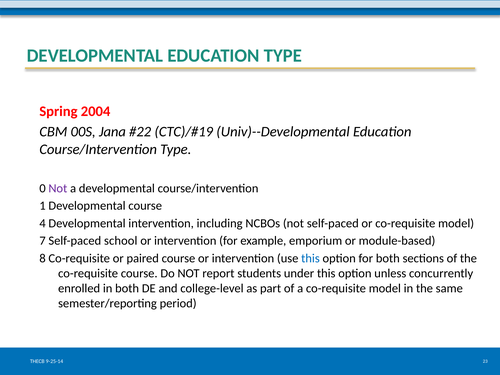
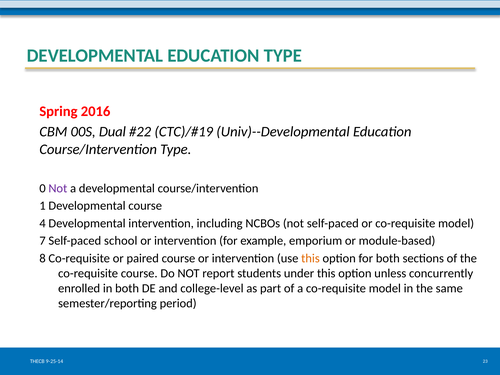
2004: 2004 -> 2016
Jana: Jana -> Dual
this at (310, 258) colour: blue -> orange
